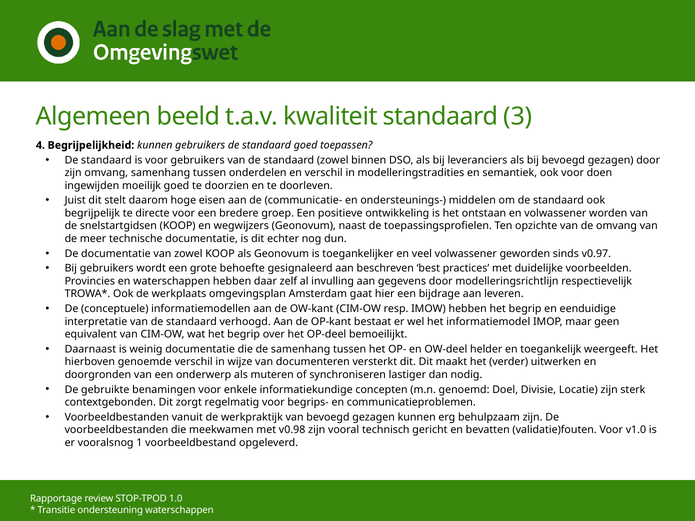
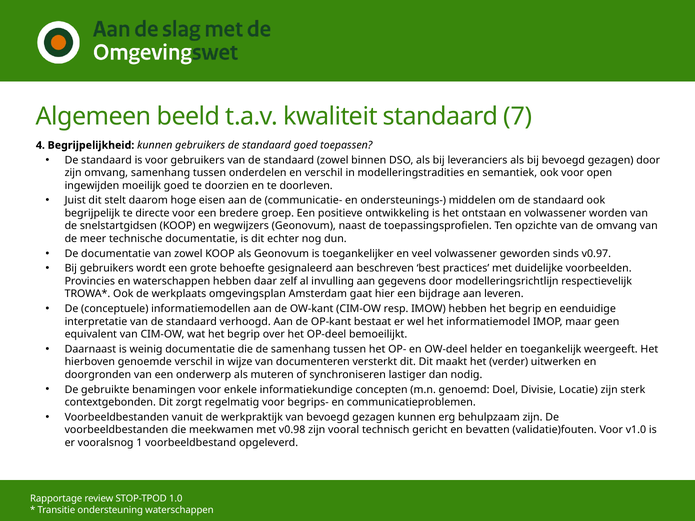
3: 3 -> 7
doen: doen -> open
